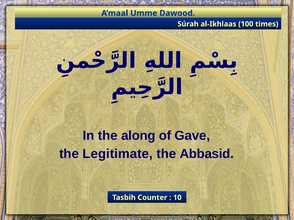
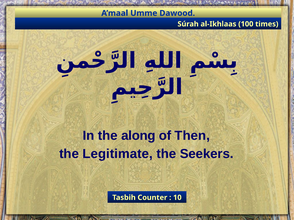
Gave: Gave -> Then
Abbasid: Abbasid -> Seekers
